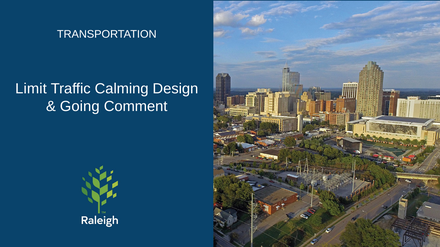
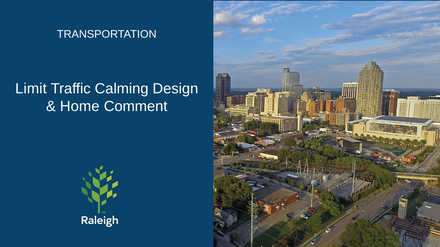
Going: Going -> Home
